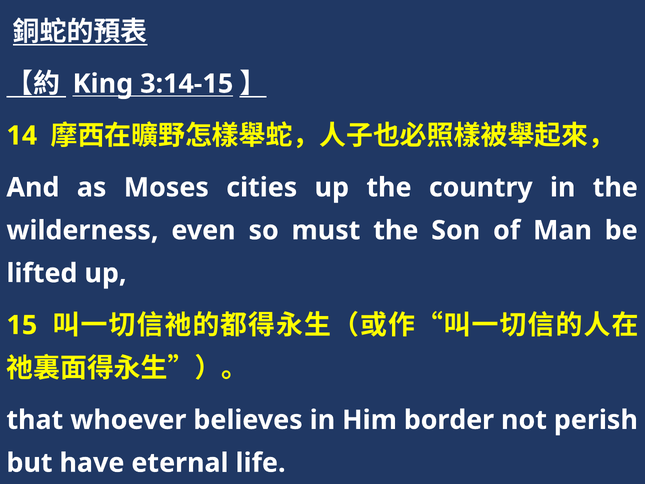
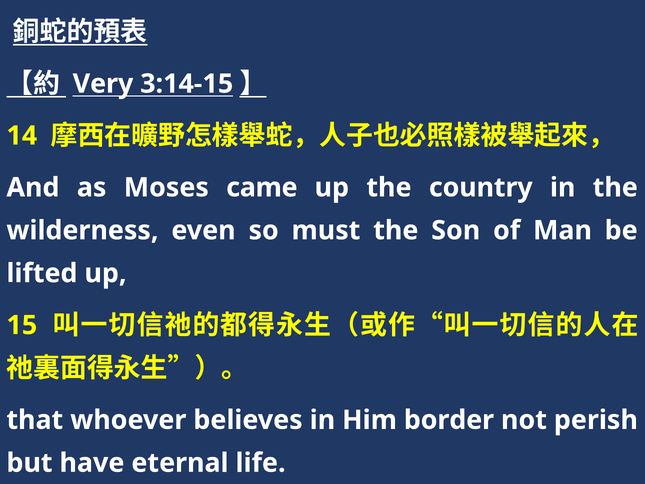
King: King -> Very
cities: cities -> came
